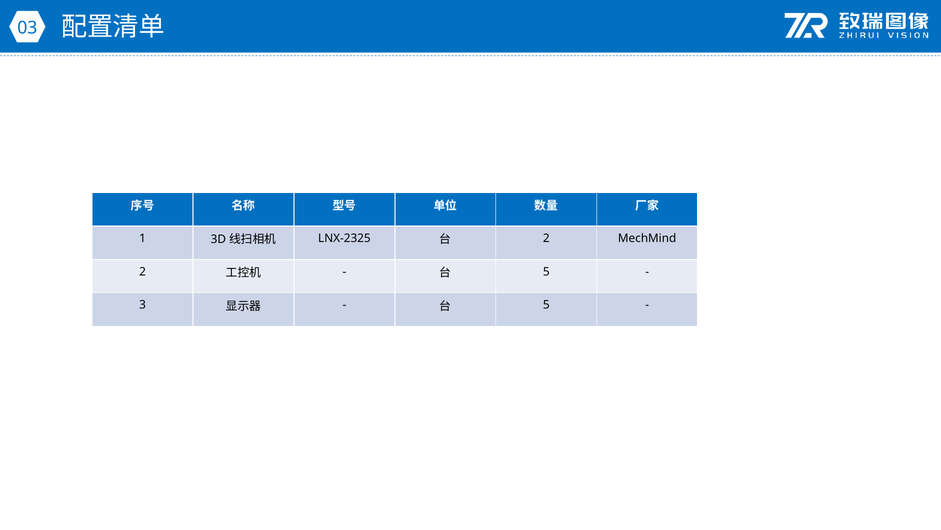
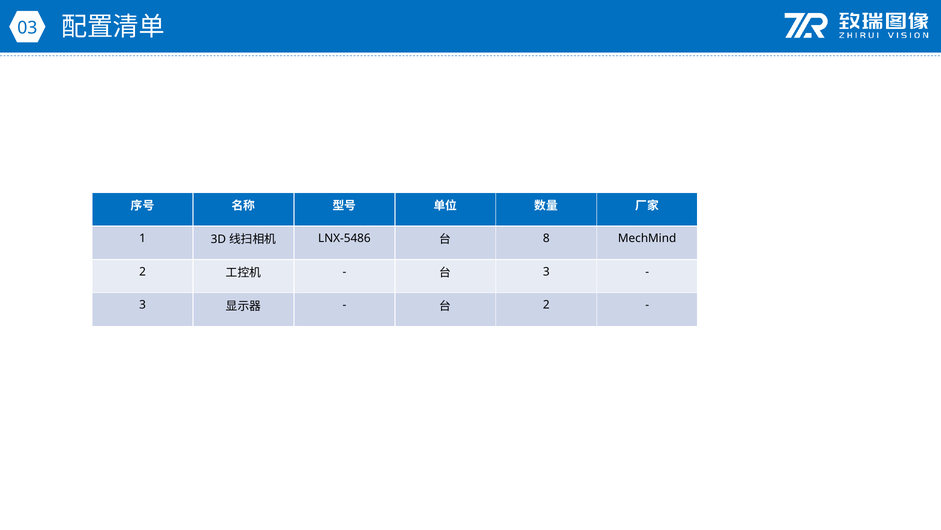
LNX-2325: LNX-2325 -> LNX-5486
2 at (546, 238): 2 -> 8
5 at (546, 271): 5 -> 3
5 at (546, 305): 5 -> 2
